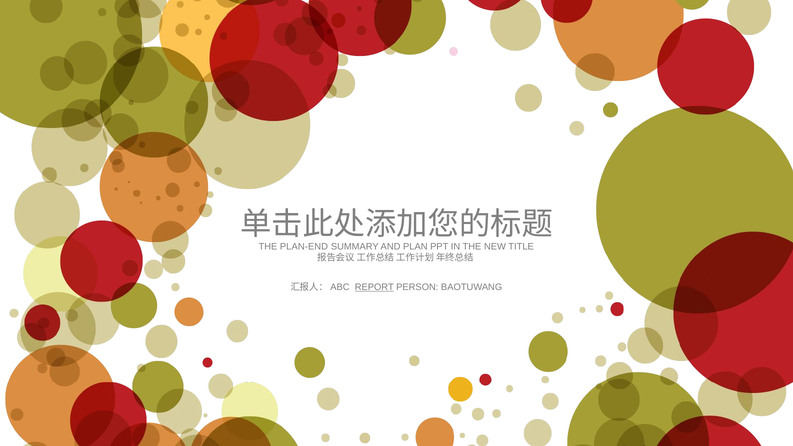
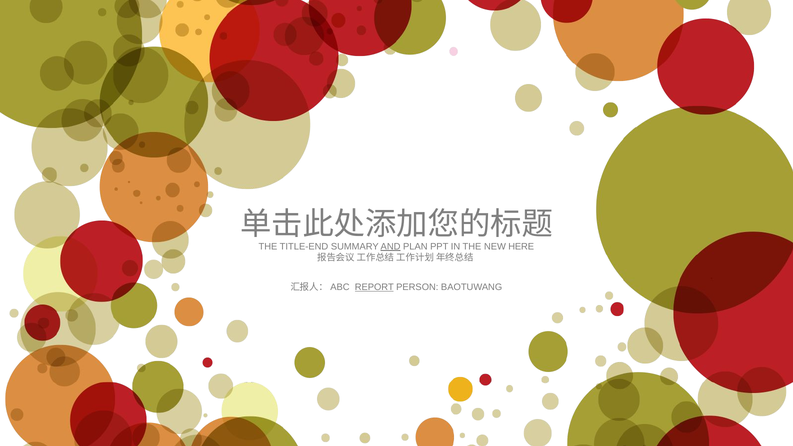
PLAN-END: PLAN-END -> TITLE-END
AND underline: none -> present
TITLE: TITLE -> HERE
